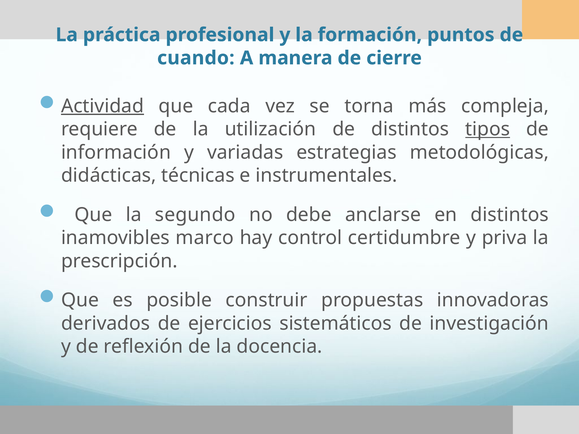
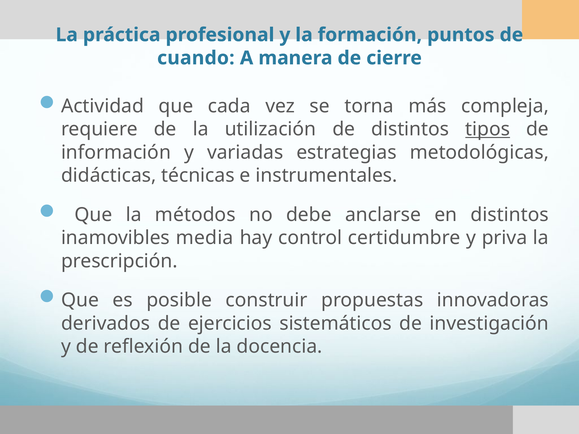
Actividad underline: present -> none
segundo: segundo -> métodos
marco: marco -> media
